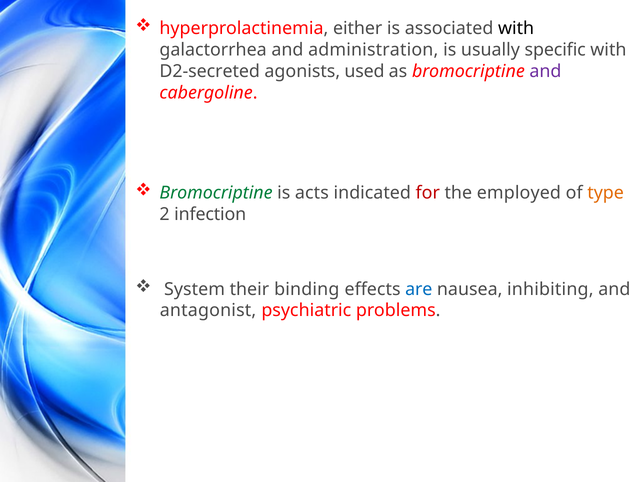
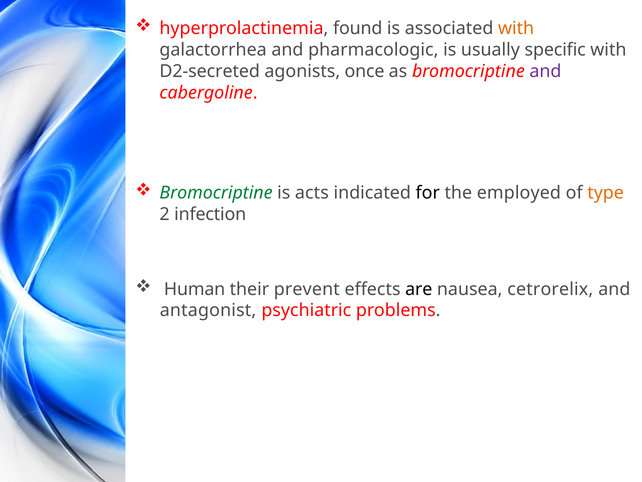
either: either -> found
with at (516, 28) colour: black -> orange
administration: administration -> pharmacologic
used: used -> once
for colour: red -> black
System: System -> Human
binding: binding -> prevent
are colour: blue -> black
inhibiting: inhibiting -> cetrorelix
